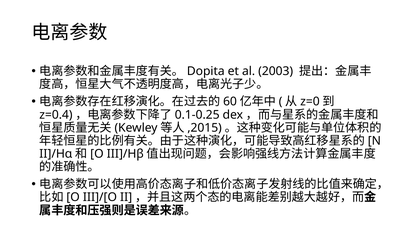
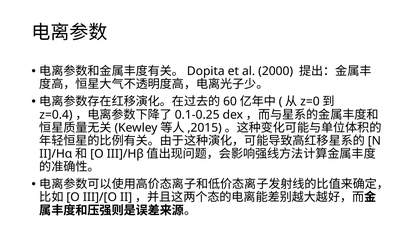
2003: 2003 -> 2000
